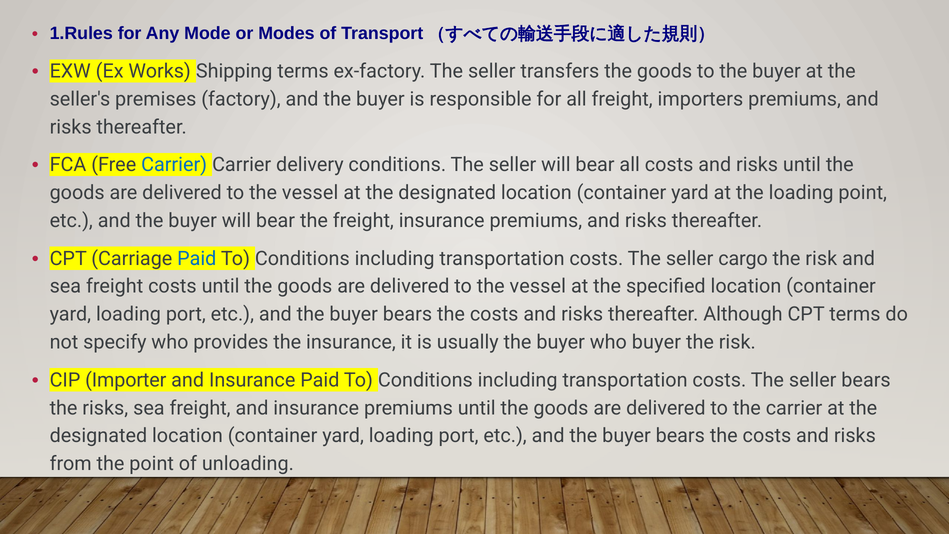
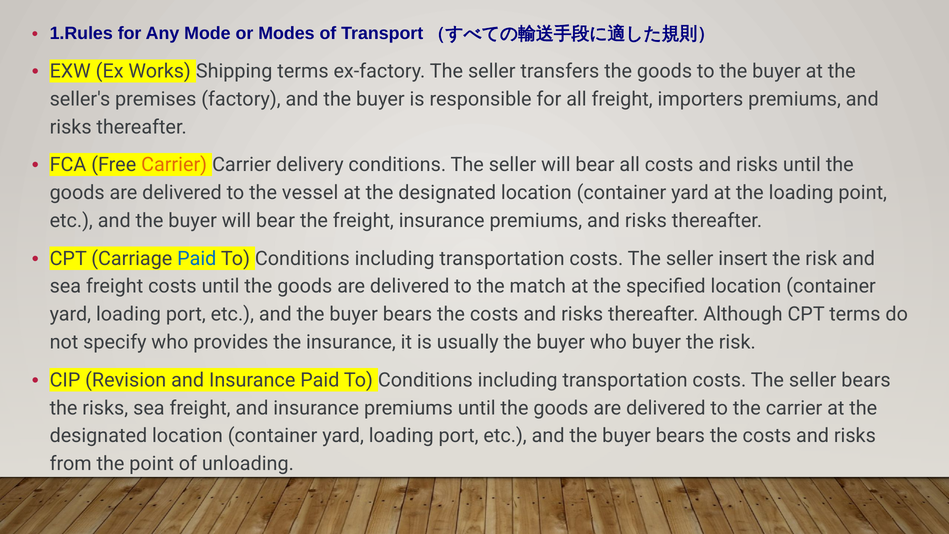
Carrier at (174, 165) colour: blue -> orange
cargo: cargo -> insert
vessel at (538, 286): vessel -> match
Importer: Importer -> Revision
